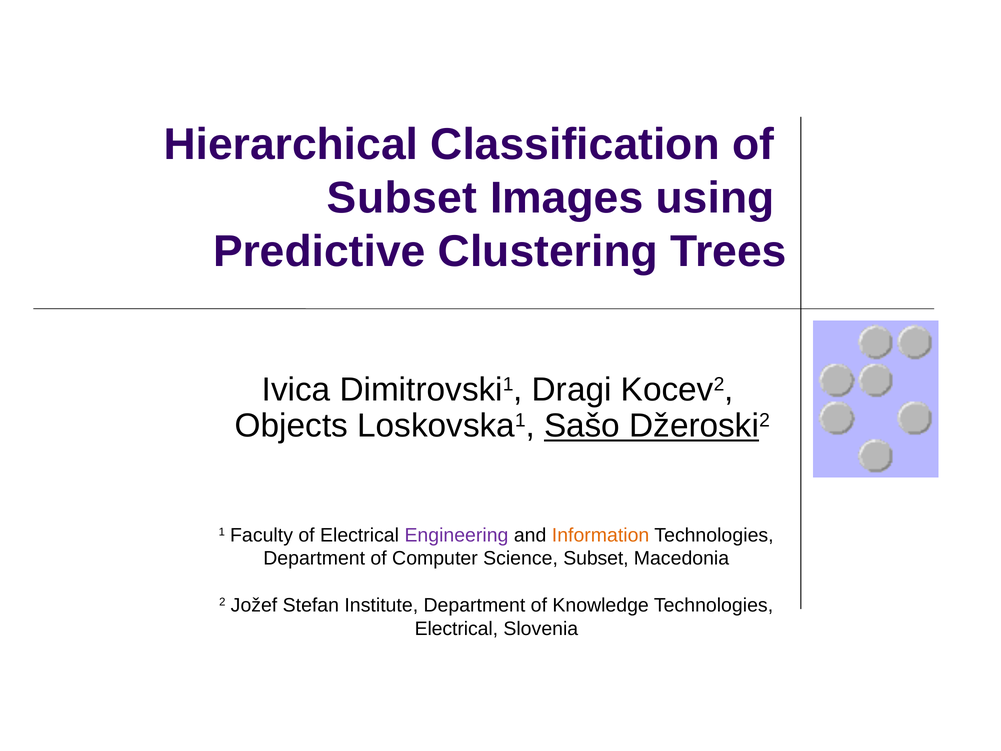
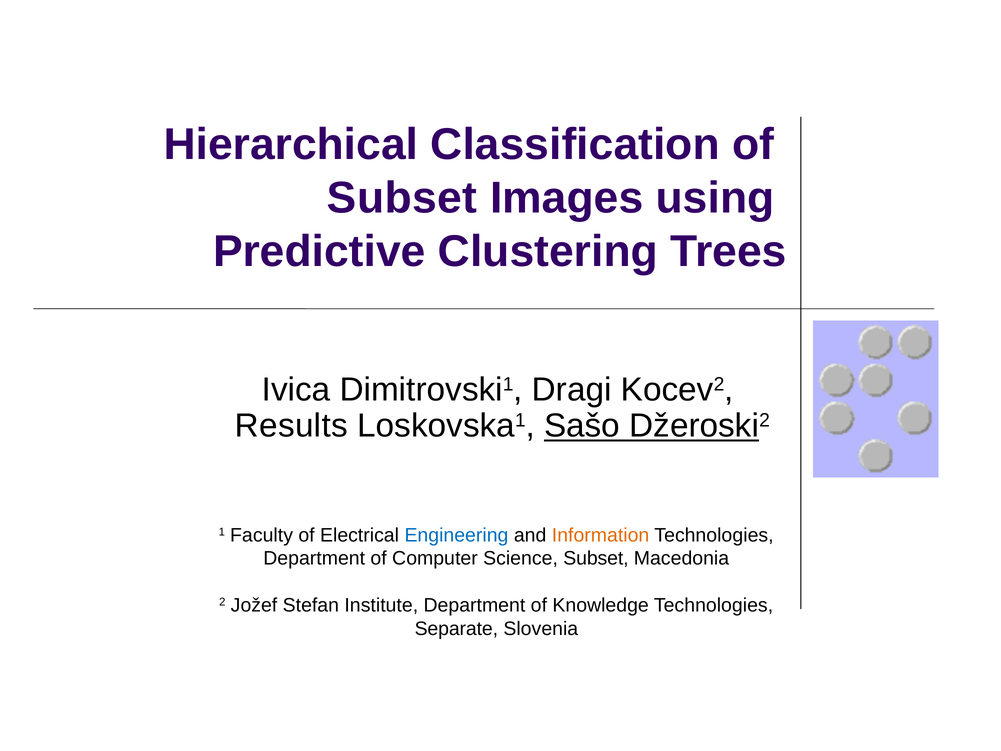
Objects: Objects -> Results
Engineering colour: purple -> blue
Electrical at (456, 628): Electrical -> Separate
